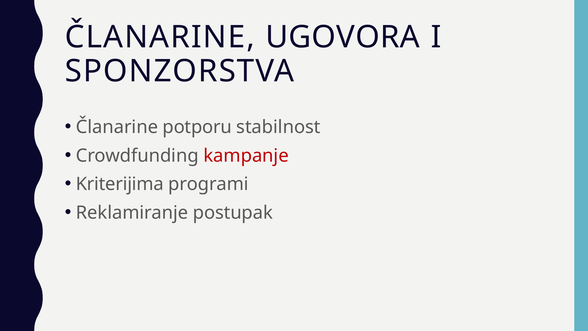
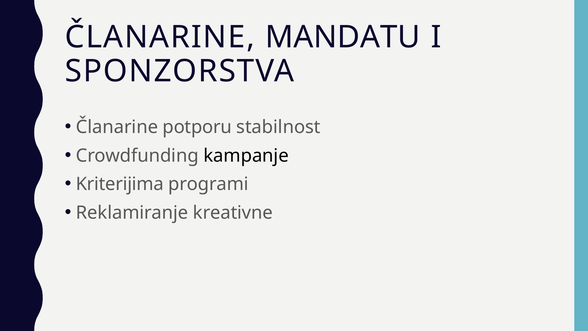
UGOVORA: UGOVORA -> MANDATU
kampanje colour: red -> black
postupak: postupak -> kreativne
